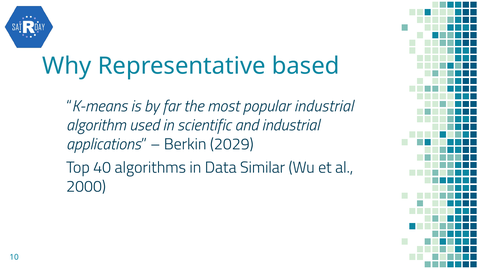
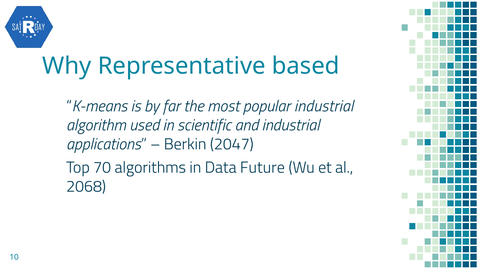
2029: 2029 -> 2047
40: 40 -> 70
Similar: Similar -> Future
2000: 2000 -> 2068
